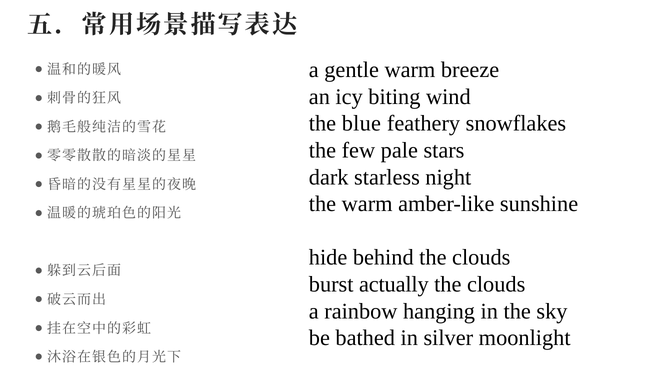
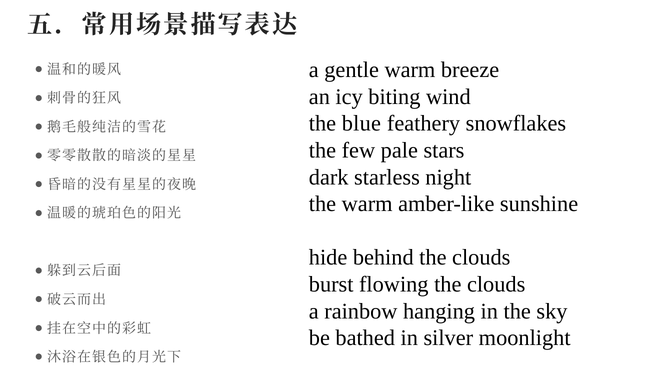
actually: actually -> flowing
